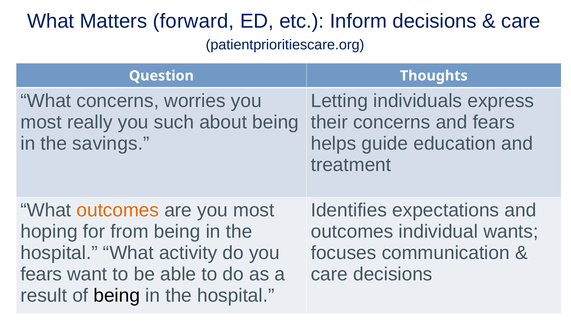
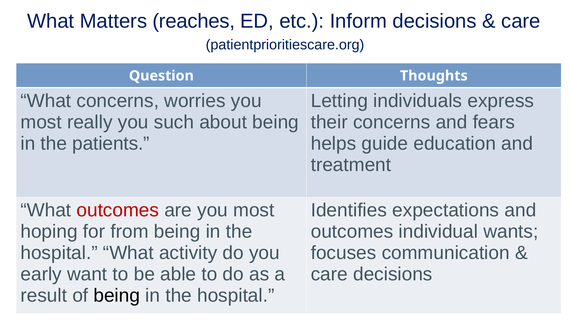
forward: forward -> reaches
savings: savings -> patients
outcomes at (118, 210) colour: orange -> red
fears at (41, 274): fears -> early
